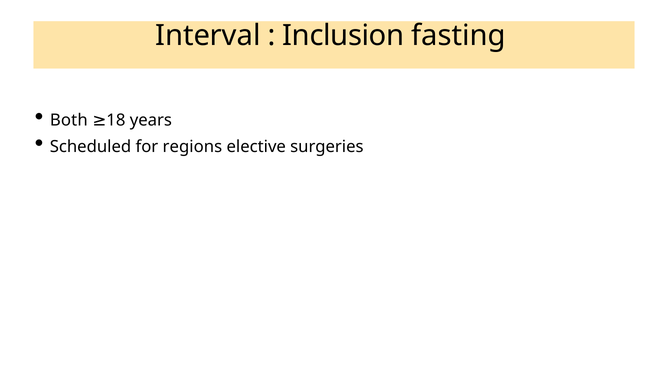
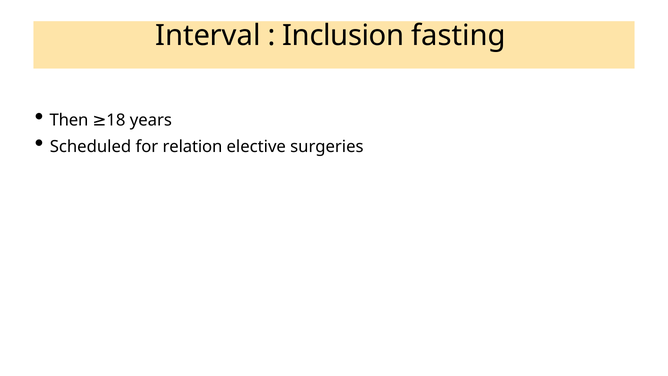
Both: Both -> Then
regions: regions -> relation
